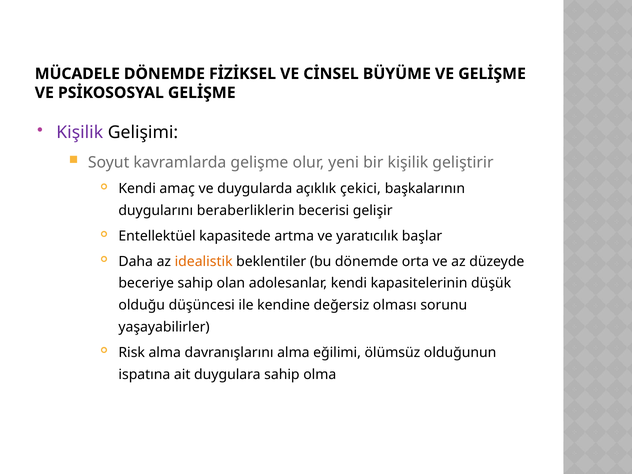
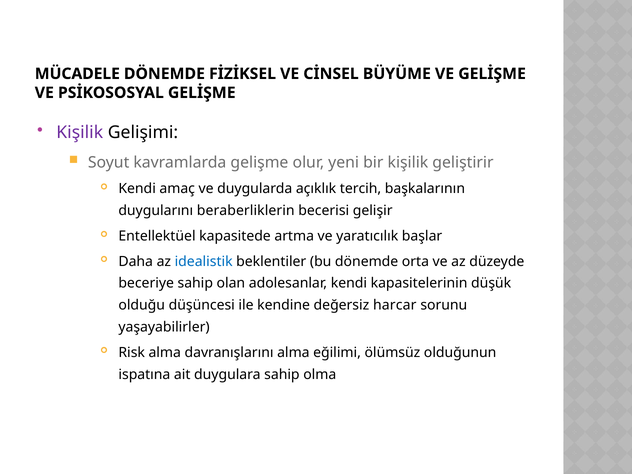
çekici: çekici -> tercih
idealistik colour: orange -> blue
olması: olması -> harcar
